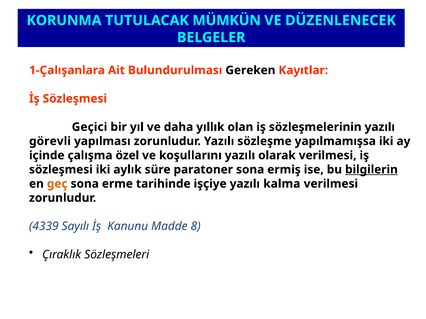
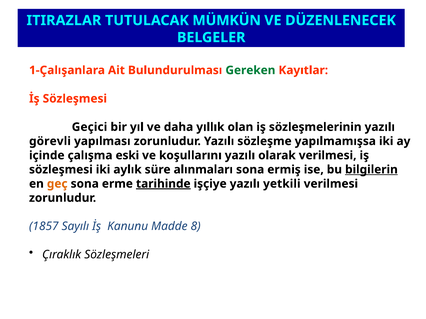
KORUNMA: KORUNMA -> ITIRAZLAR
Gereken colour: black -> green
özel: özel -> eski
paratoner: paratoner -> alınmaları
tarihinde underline: none -> present
kalma: kalma -> yetkili
4339: 4339 -> 1857
